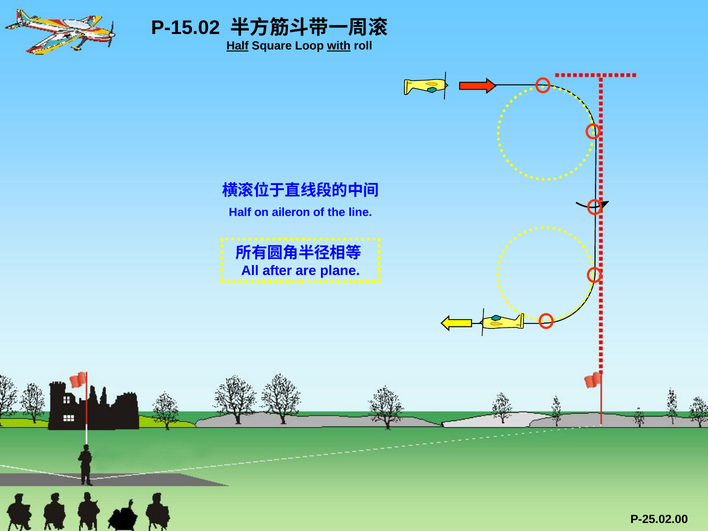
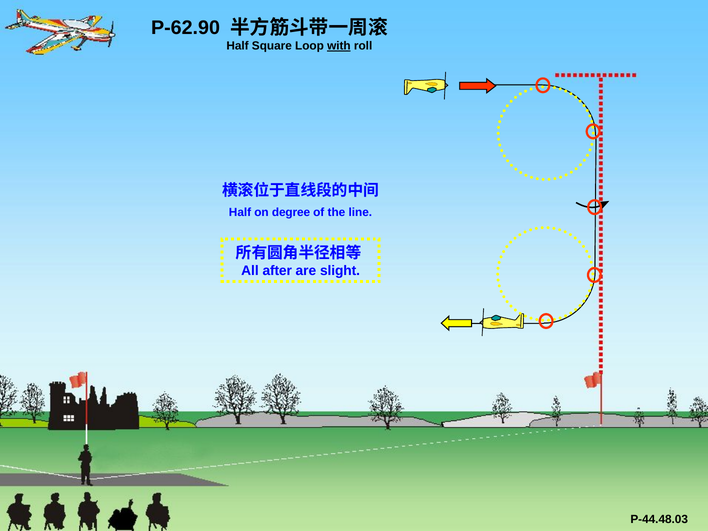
P-15.02: P-15.02 -> P-62.90
Half at (238, 46) underline: present -> none
aileron: aileron -> degree
plane: plane -> slight
P-25.02.00: P-25.02.00 -> P-44.48.03
